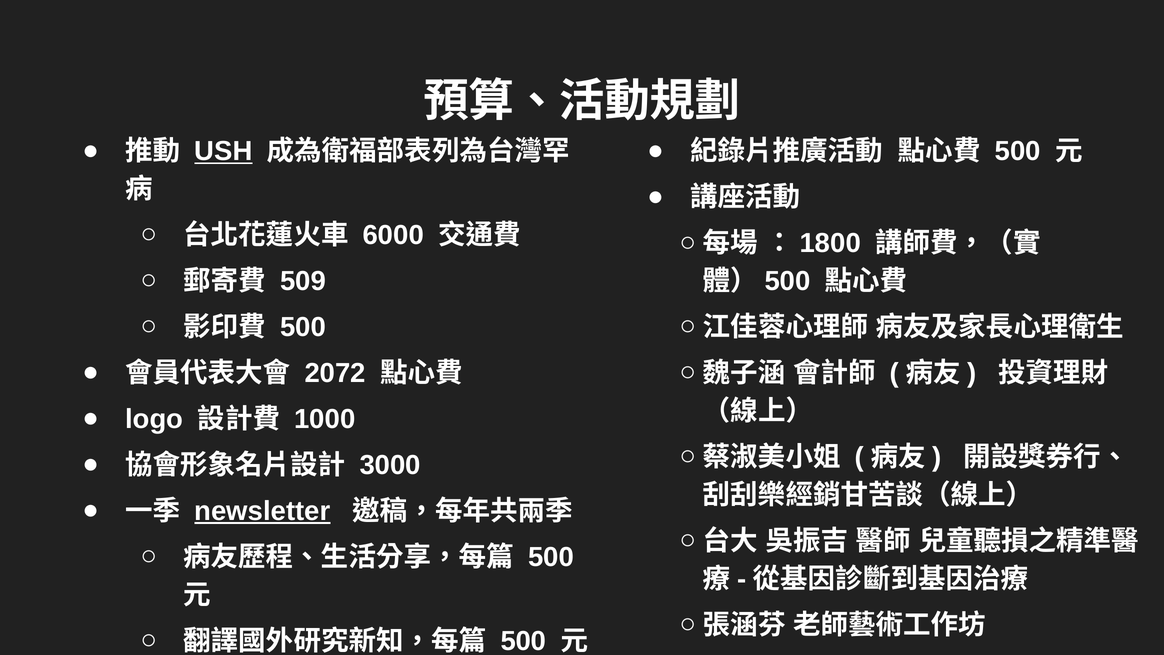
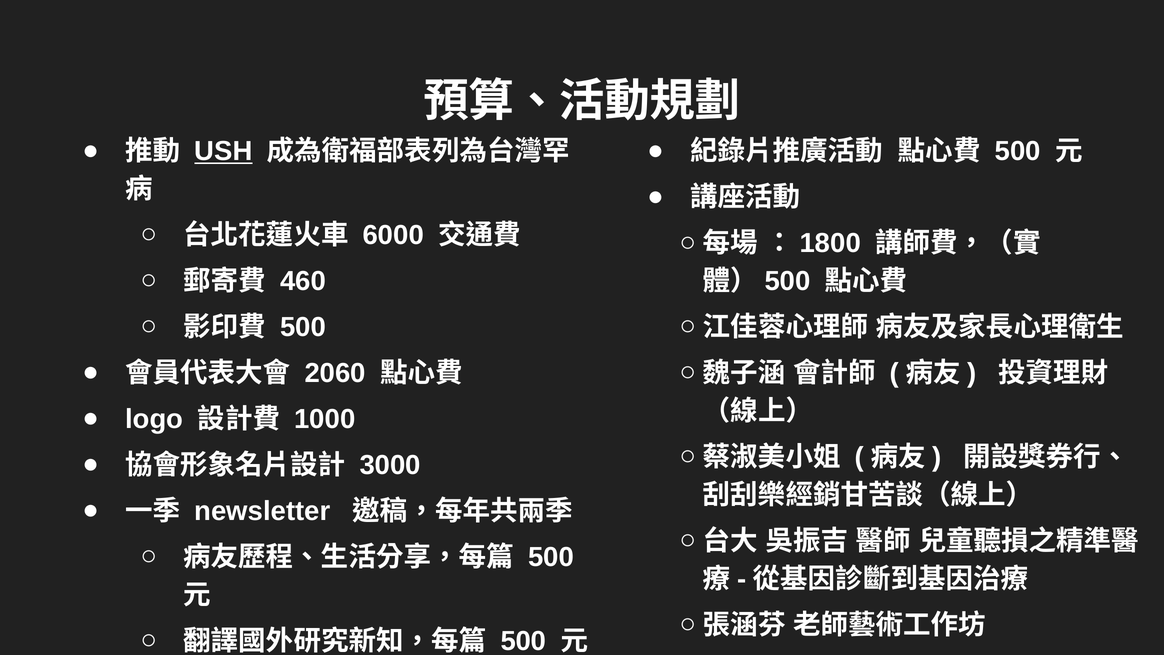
509: 509 -> 460
2072: 2072 -> 2060
newsletter underline: present -> none
